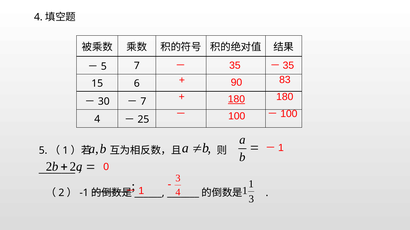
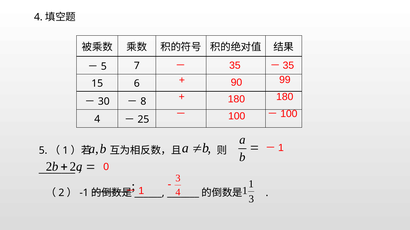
83: 83 -> 99
180 at (236, 100) underline: present -> none
7 at (143, 102): 7 -> 8
